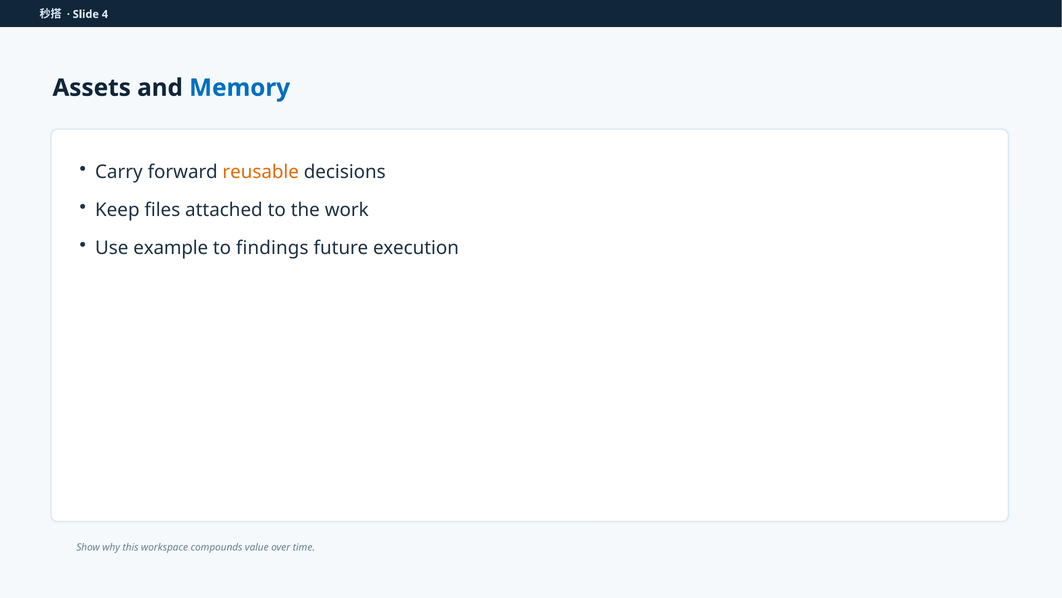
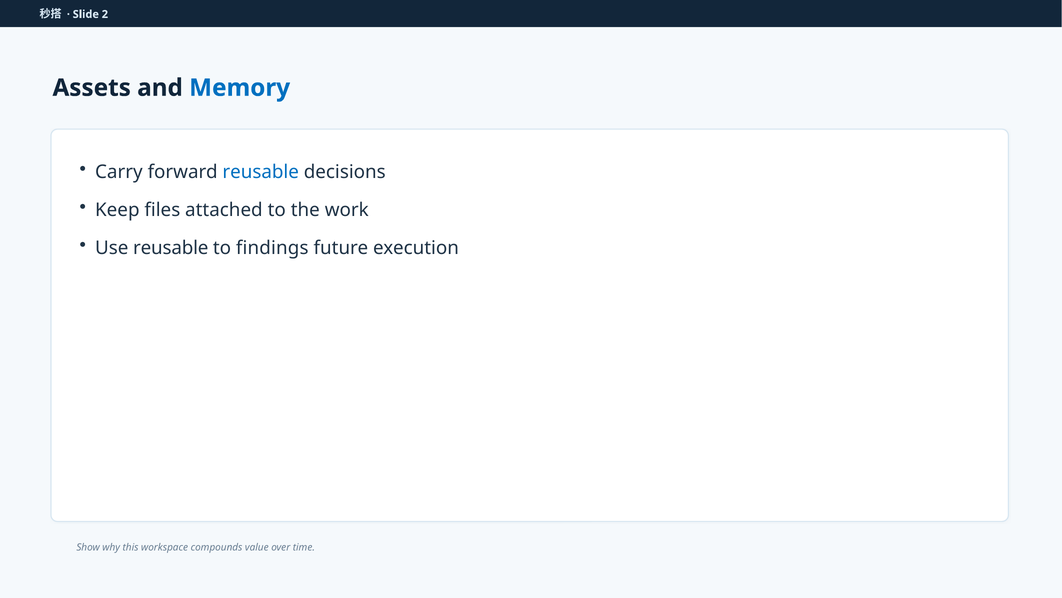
4: 4 -> 2
reusable at (261, 172) colour: orange -> blue
Use example: example -> reusable
